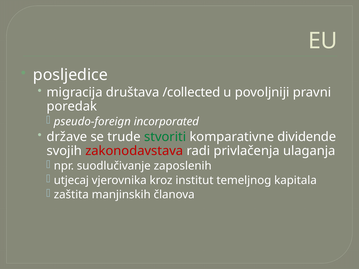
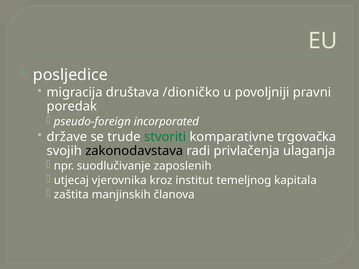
/collected: /collected -> /dioničko
dividende: dividende -> trgovačka
zakonodavstava colour: red -> black
